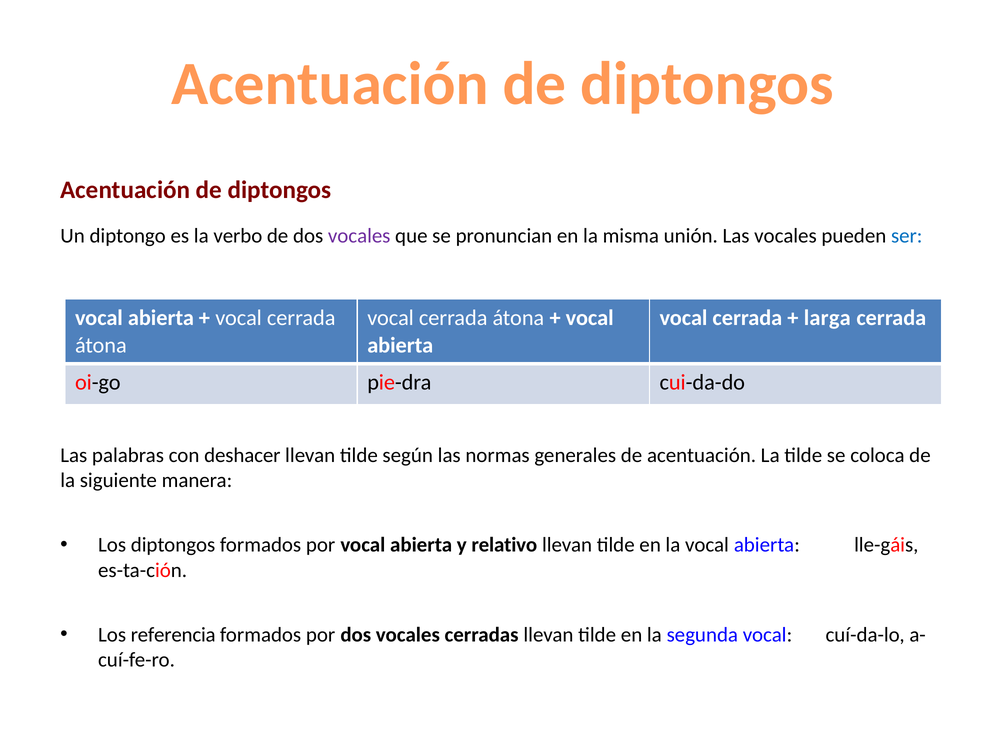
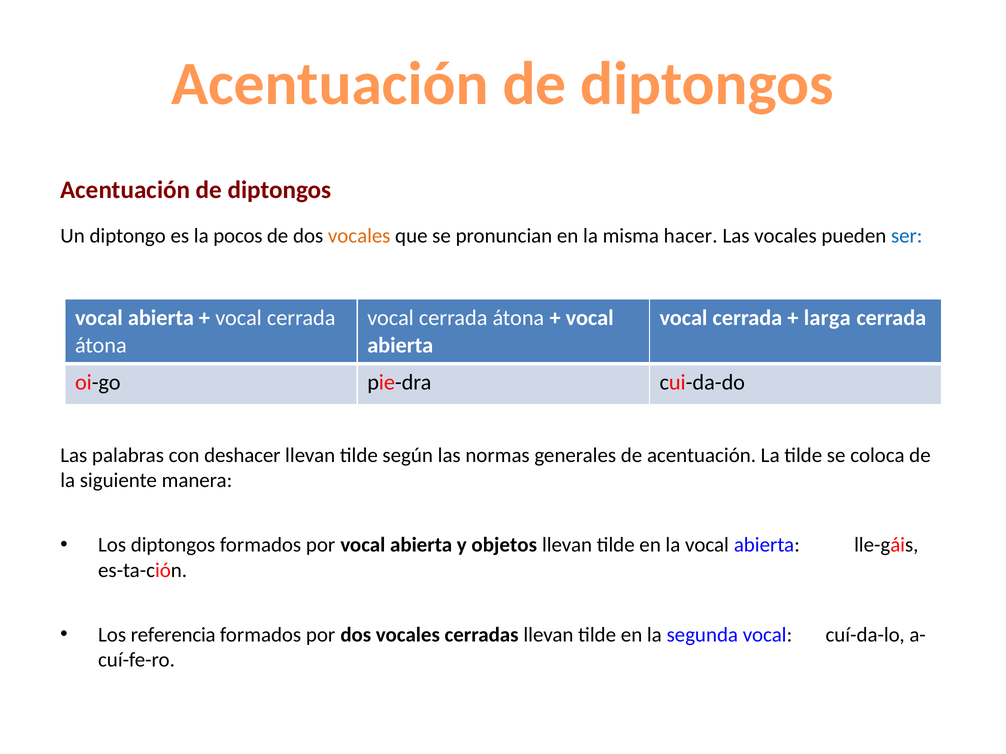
verbo: verbo -> pocos
vocales at (359, 236) colour: purple -> orange
unión: unión -> hacer
relativo: relativo -> objetos
